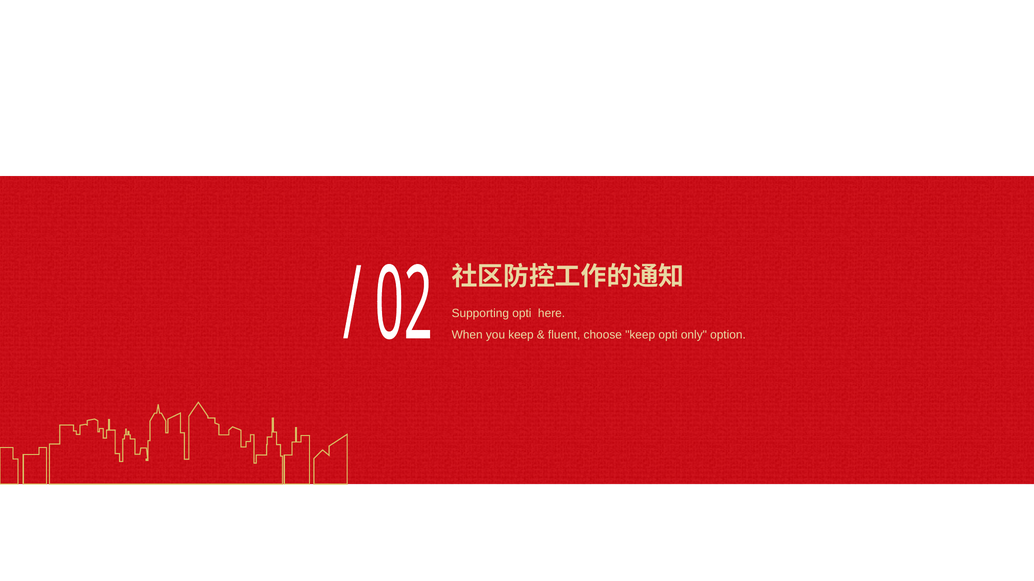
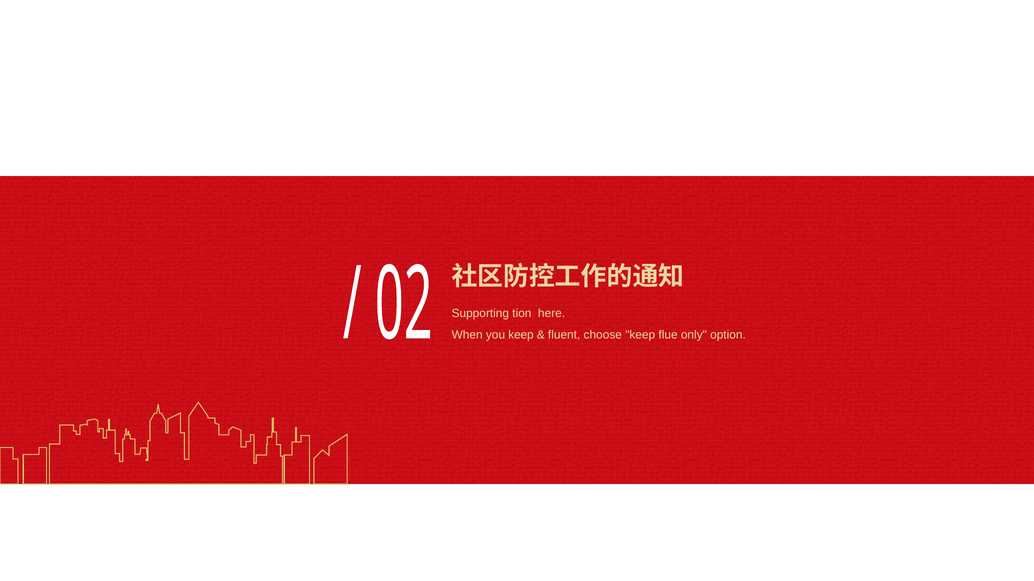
Supporting opti: opti -> tion
keep opti: opti -> flue
